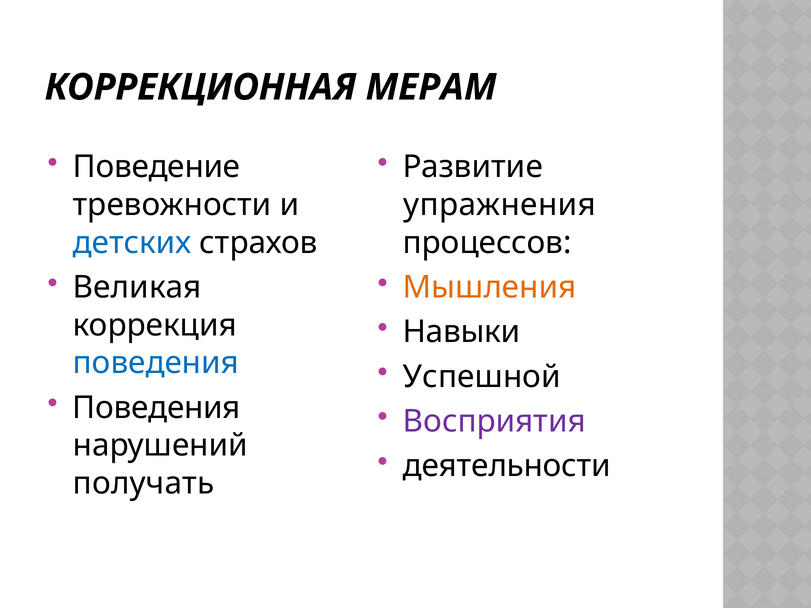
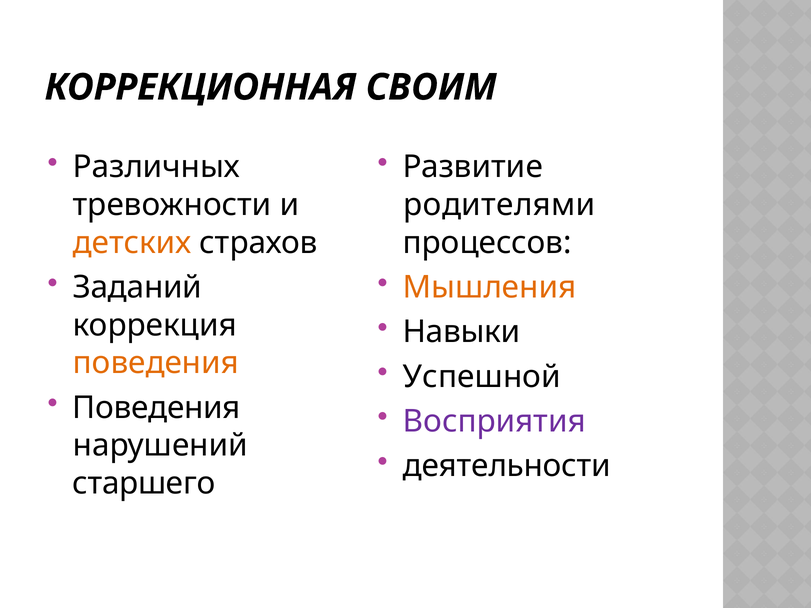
МЕРАМ: МЕРАМ -> СВОИМ
Поведение: Поведение -> Различных
упражнения: упражнения -> родителями
детских colour: blue -> orange
Великая: Великая -> Заданий
поведения at (156, 363) colour: blue -> orange
получать: получать -> старшего
